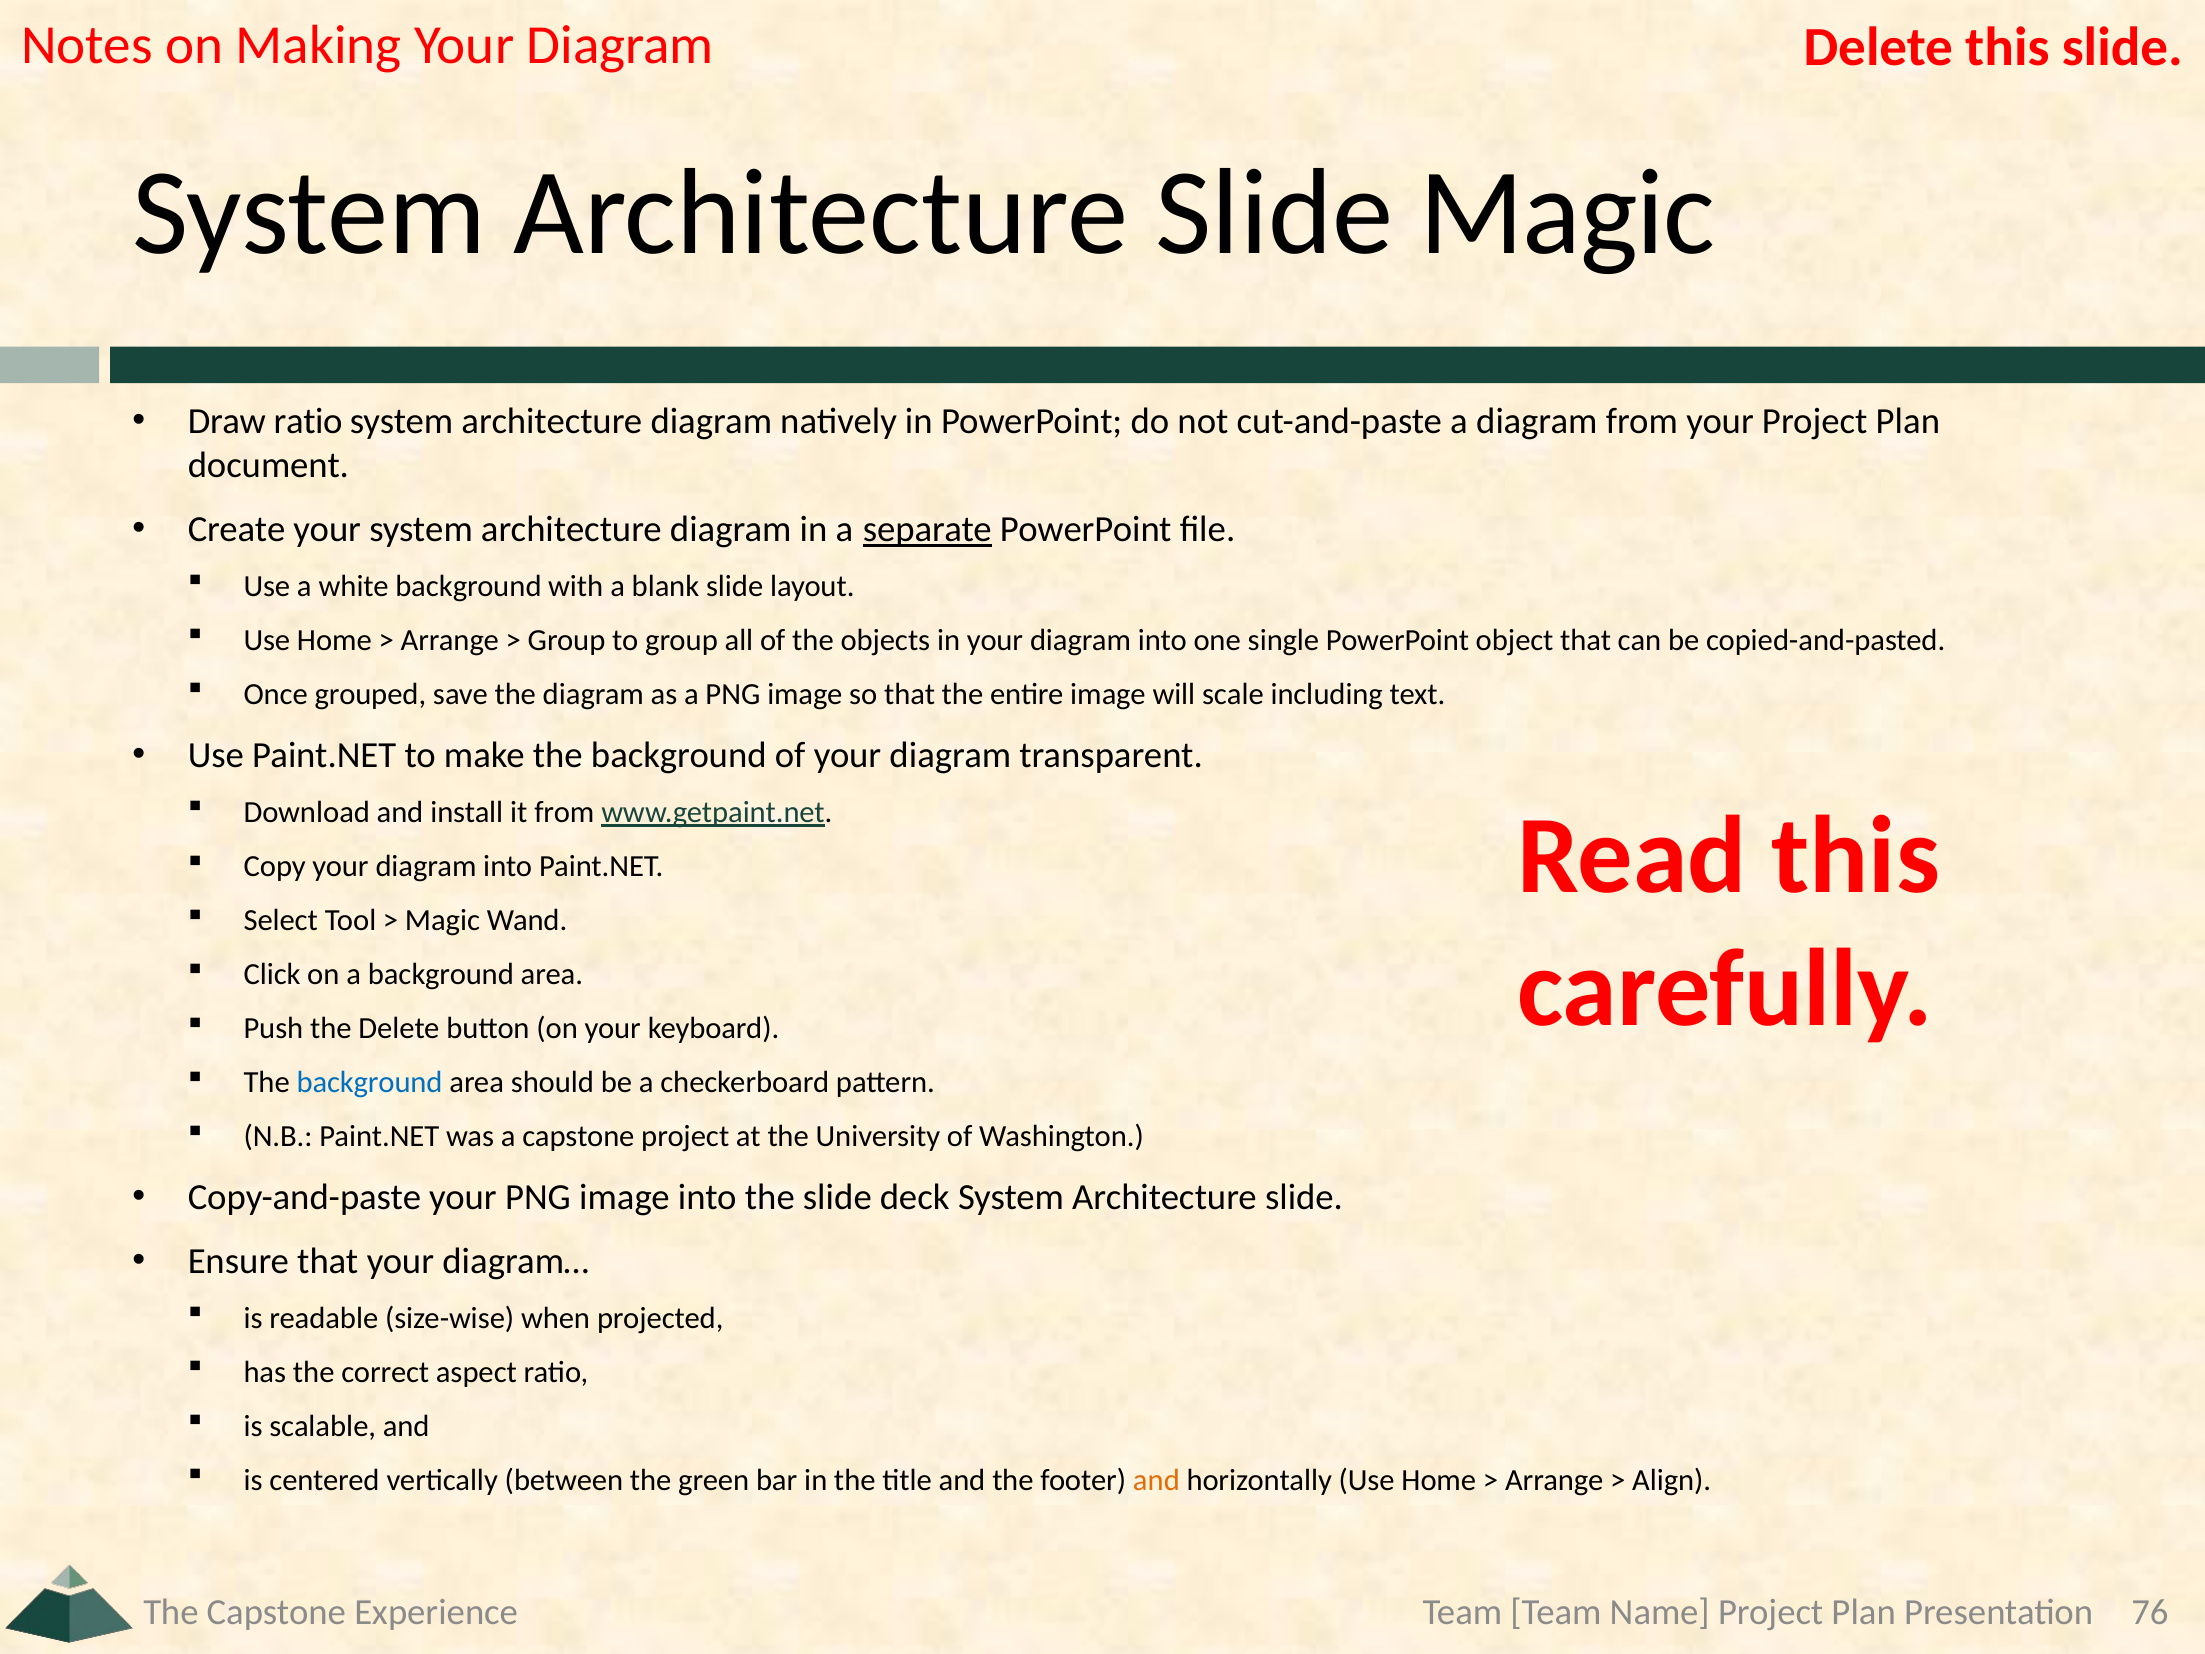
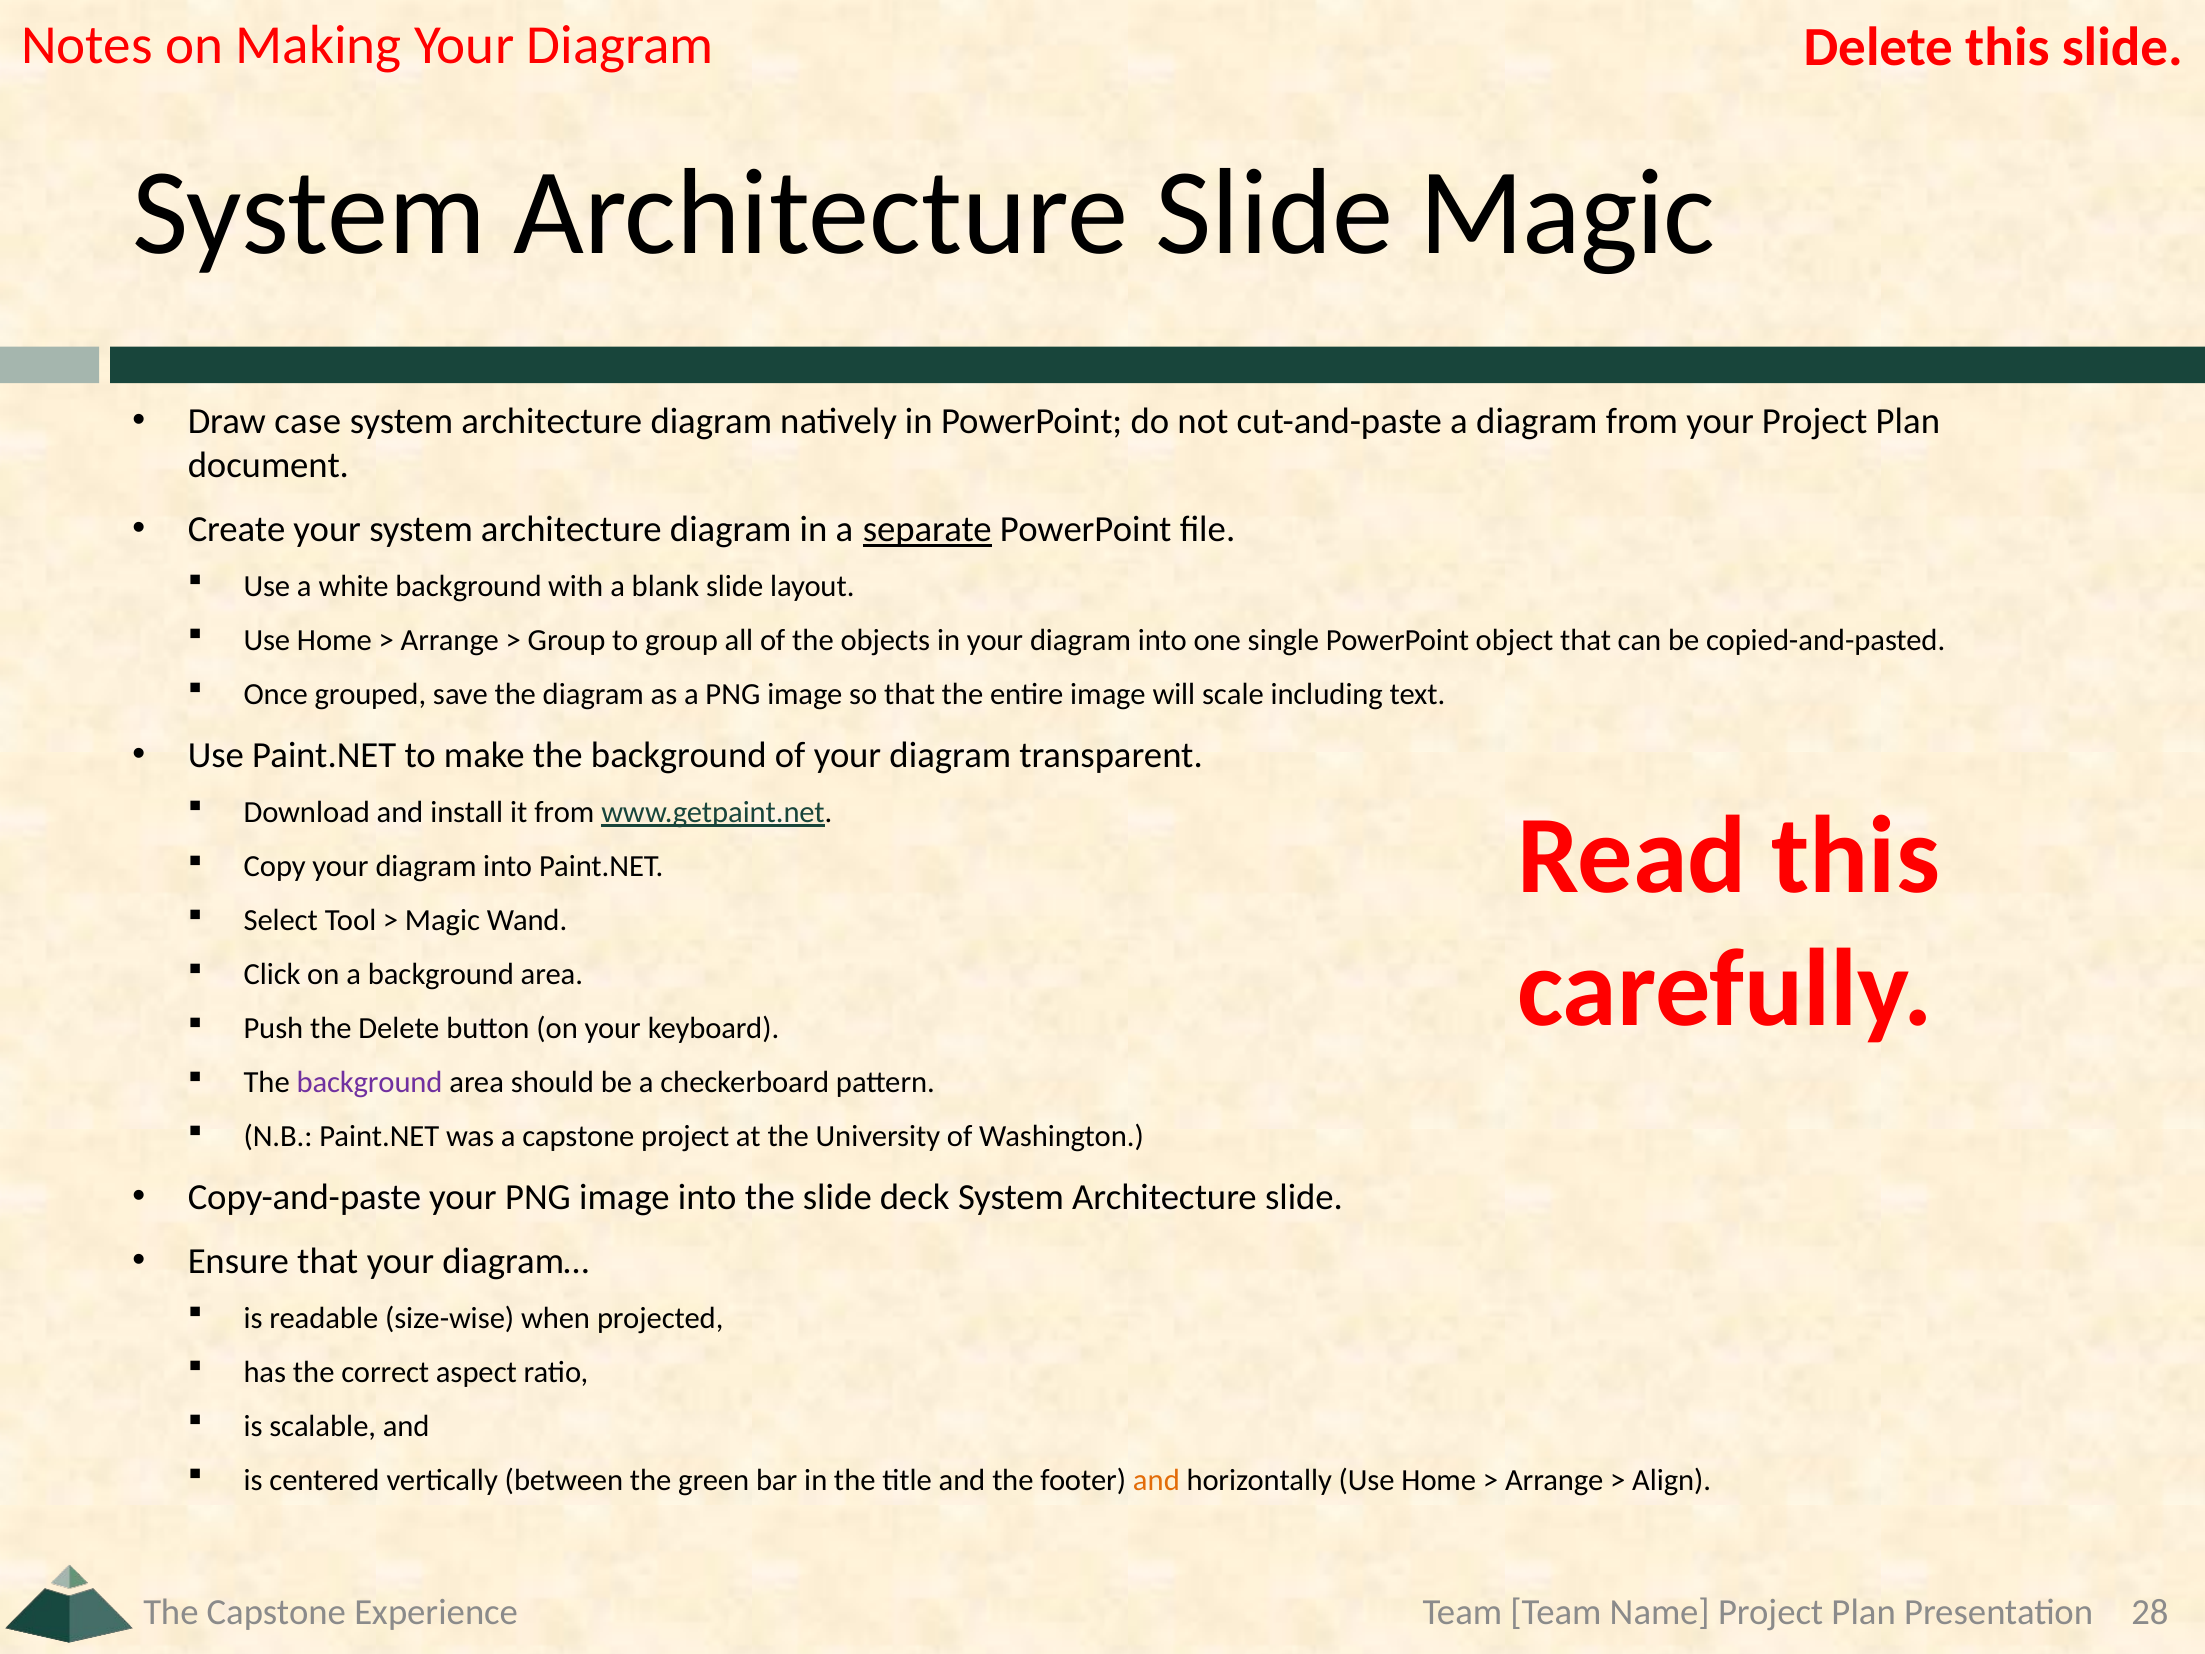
Draw ratio: ratio -> case
background at (370, 1083) colour: blue -> purple
76: 76 -> 28
